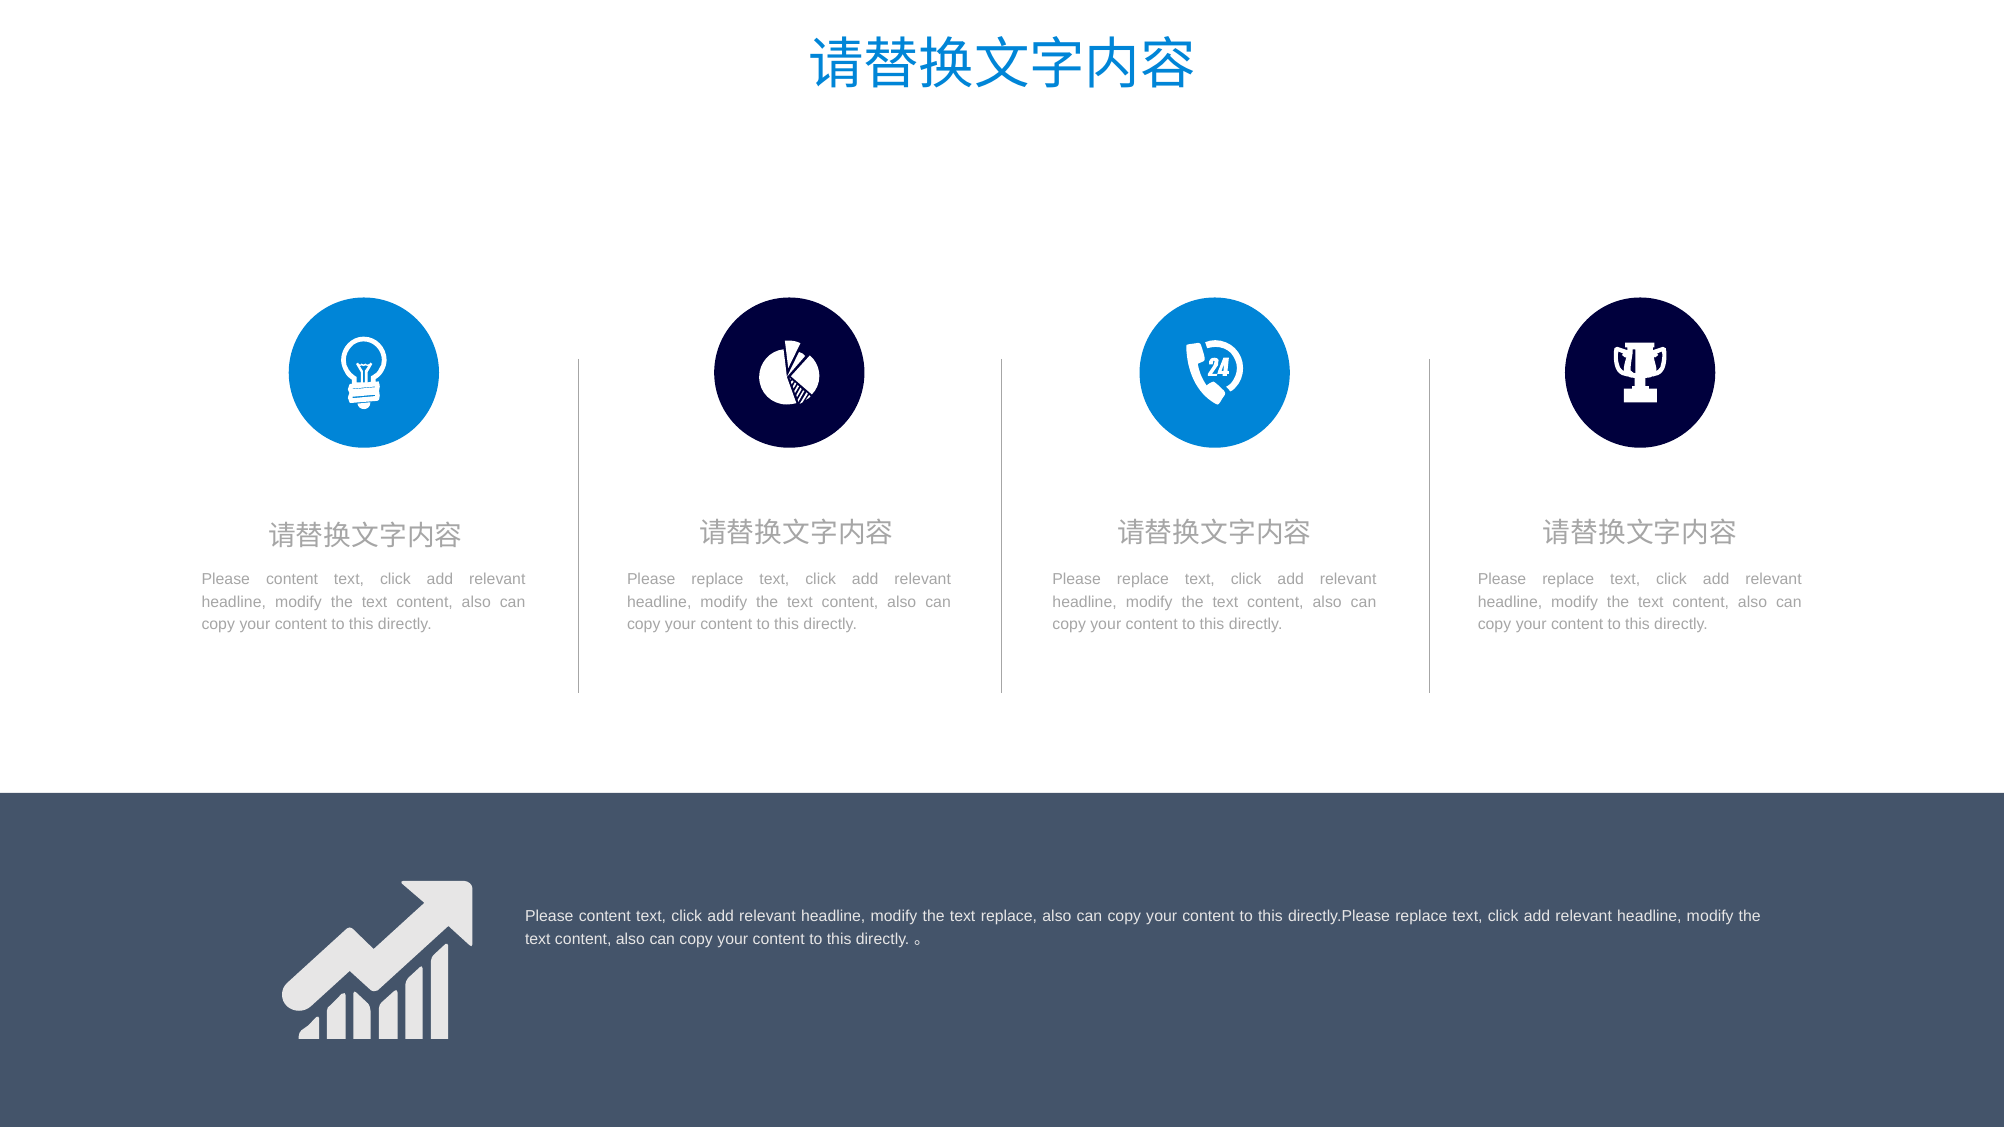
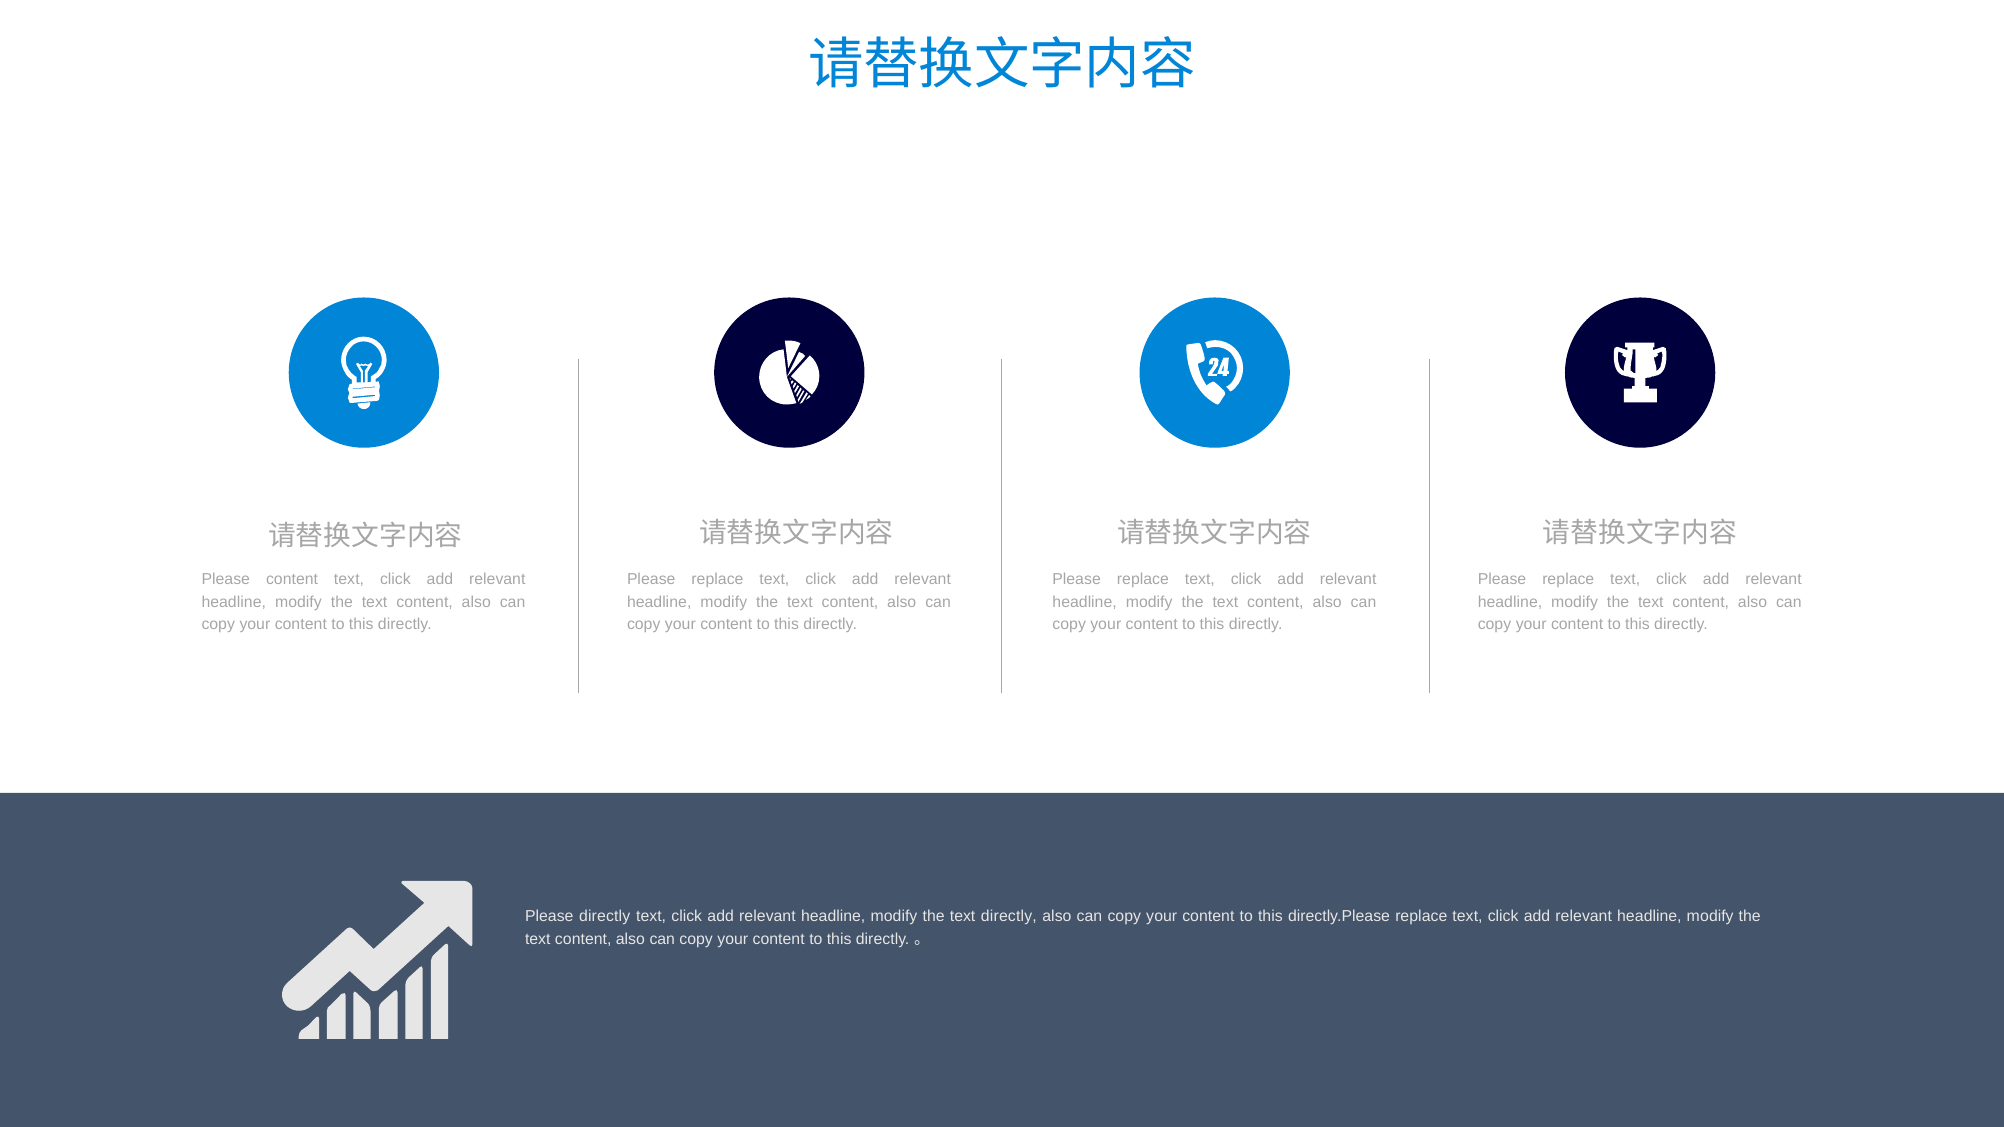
content at (605, 917): content -> directly
text replace: replace -> directly
